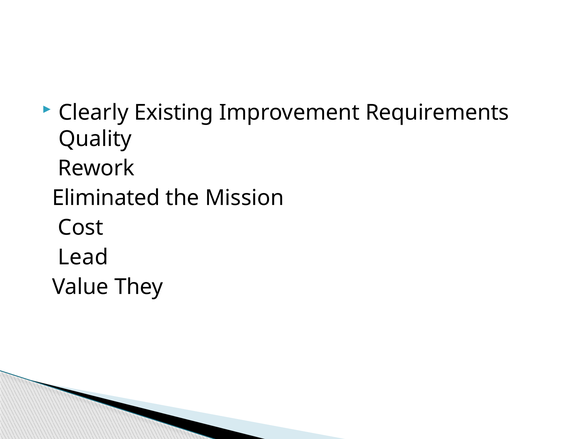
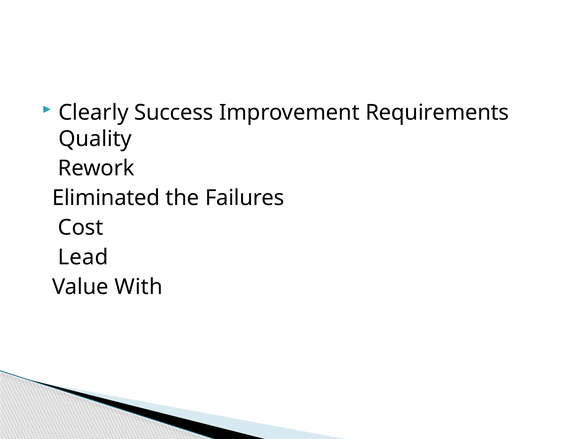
Existing: Existing -> Success
Mission: Mission -> Failures
They: They -> With
